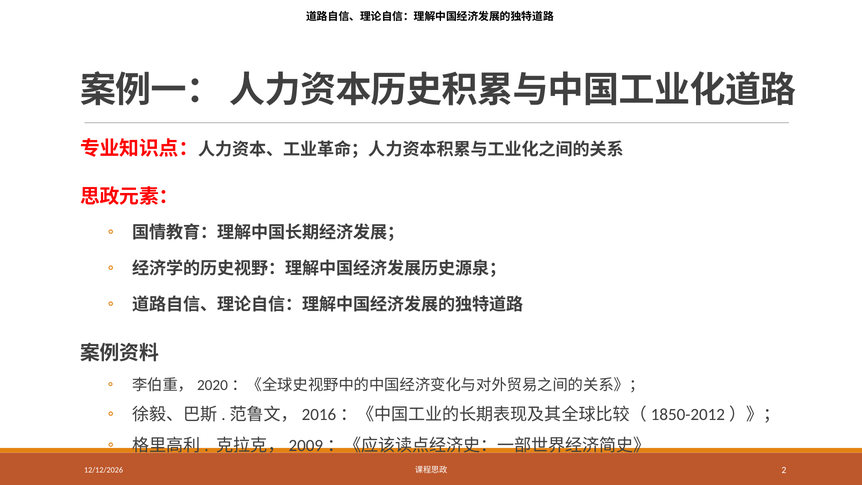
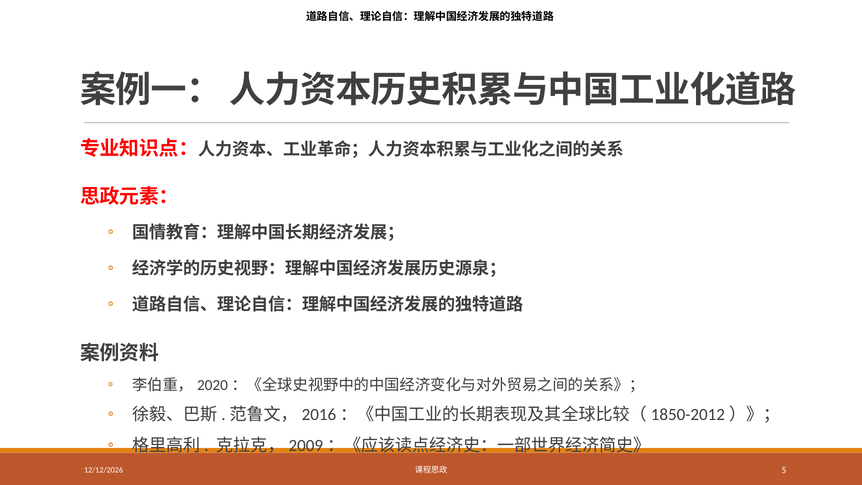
2: 2 -> 5
